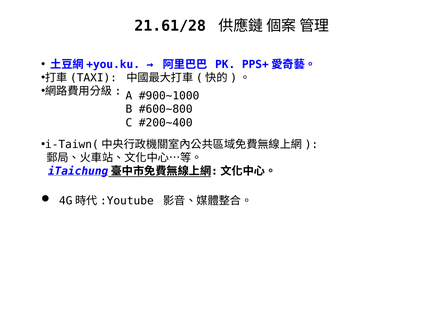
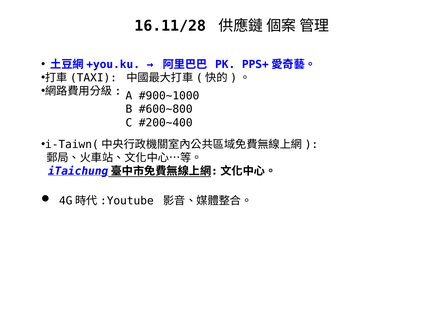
21.61/28: 21.61/28 -> 16.11/28
